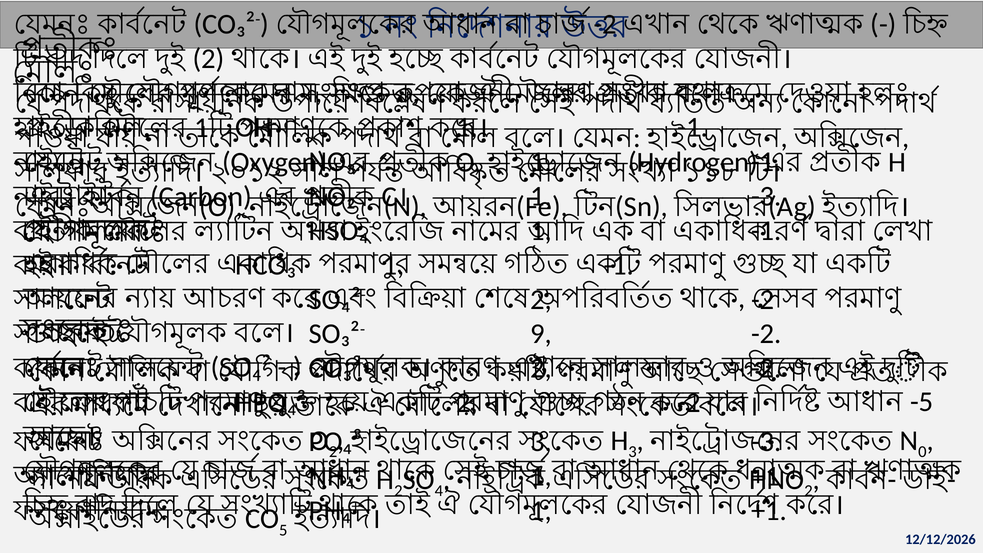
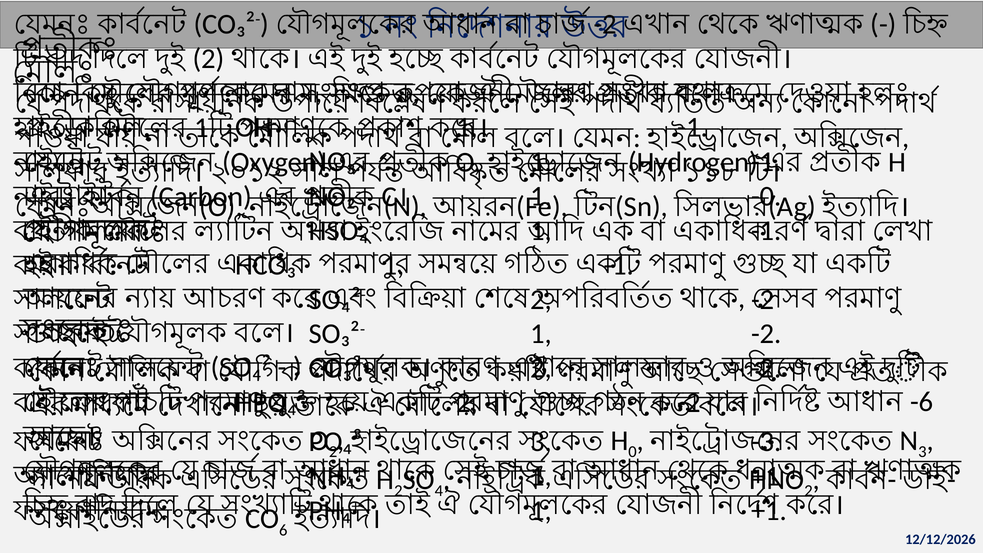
-3 at (766, 196): -3 -> -0
SO₃²- 9: 9 -> 1
-5: -5 -> -6
H 3: 3 -> 0
0 at (922, 452): 0 -> 3
5: 5 -> 6
